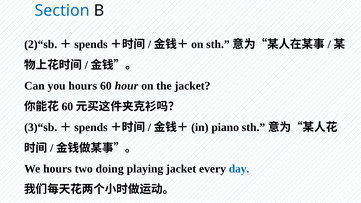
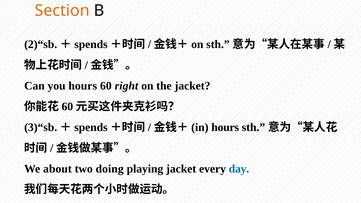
Section colour: blue -> orange
hour: hour -> right
piano at (225, 127): piano -> hours
We hours: hours -> about
